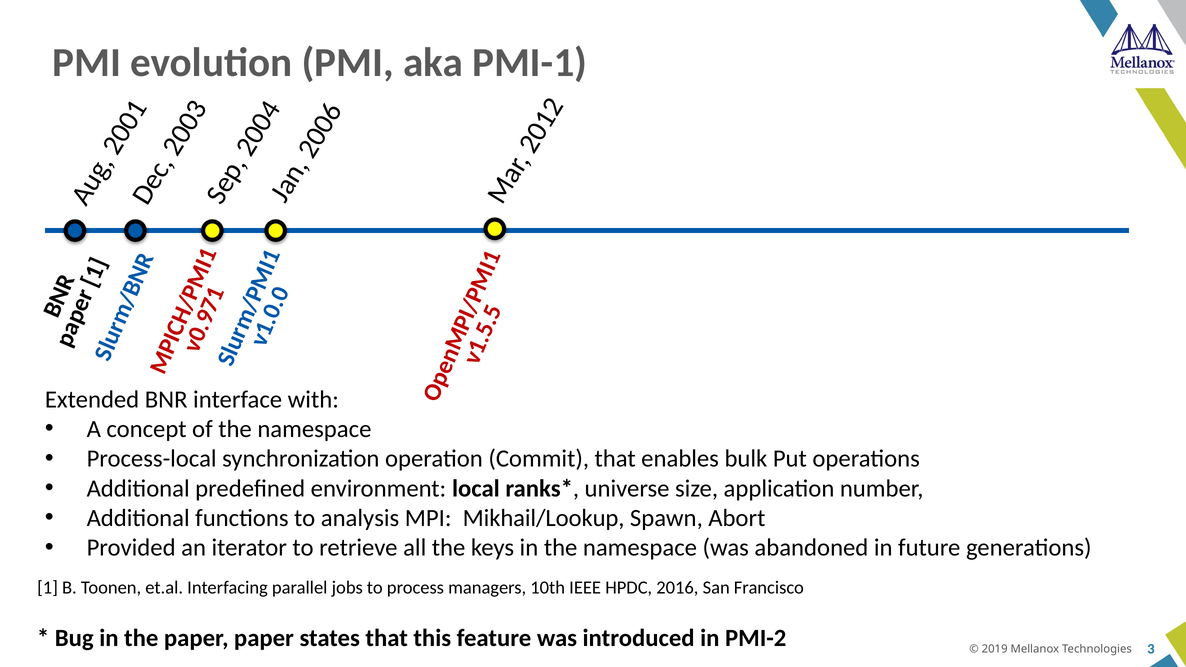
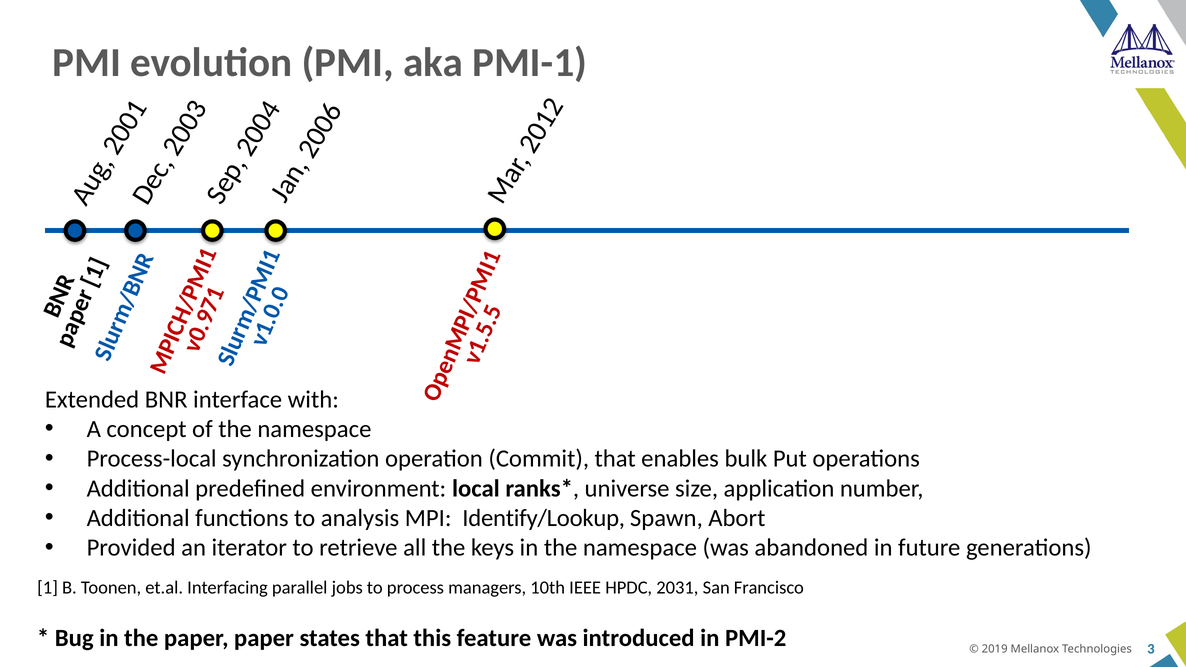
Mikhail/Lookup: Mikhail/Lookup -> Identify/Lookup
2016: 2016 -> 2031
